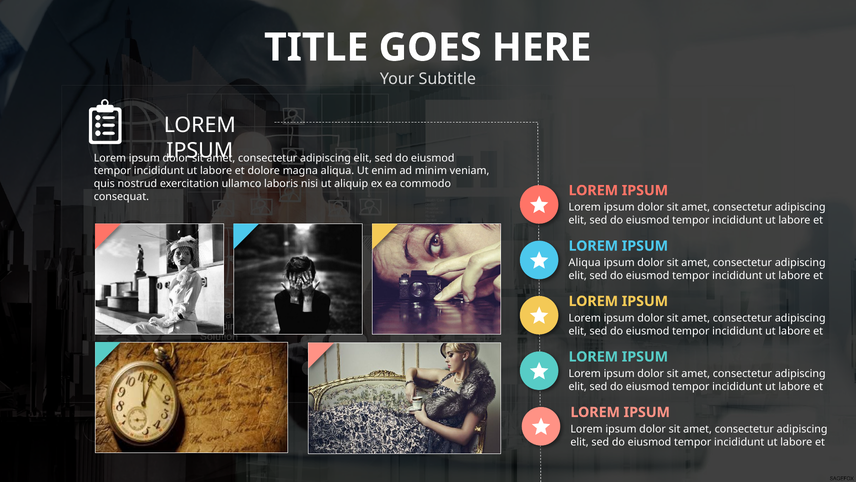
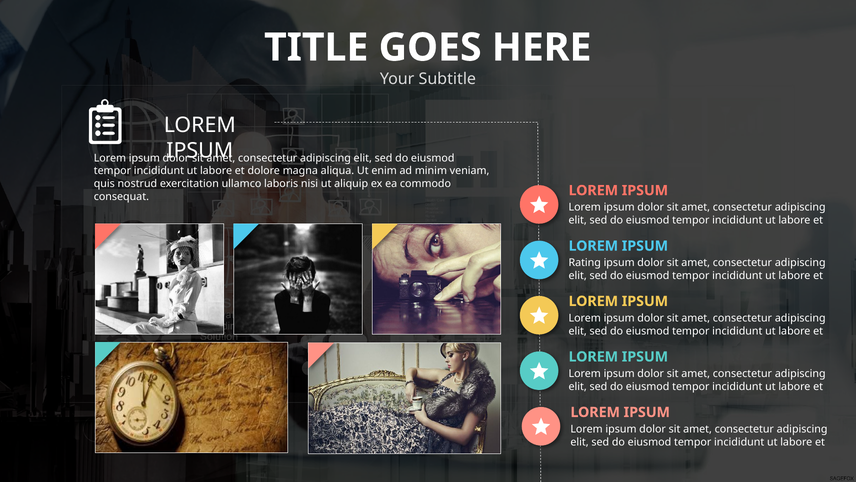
Aliqua at (585, 263): Aliqua -> Rating
